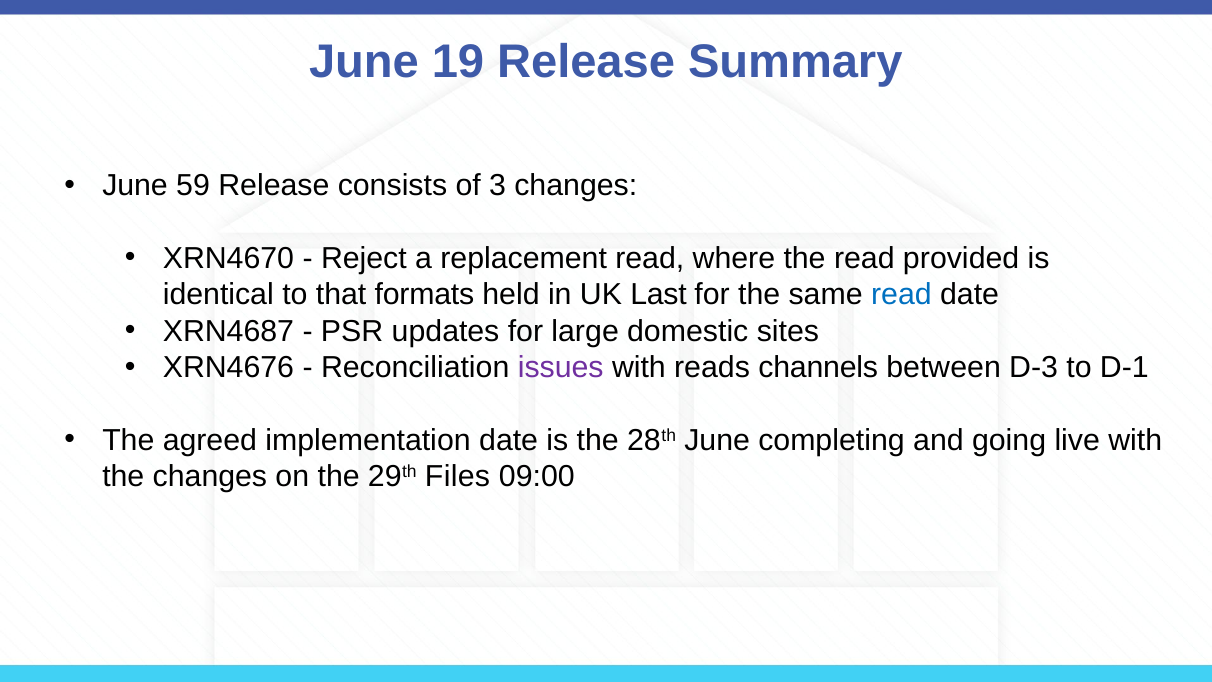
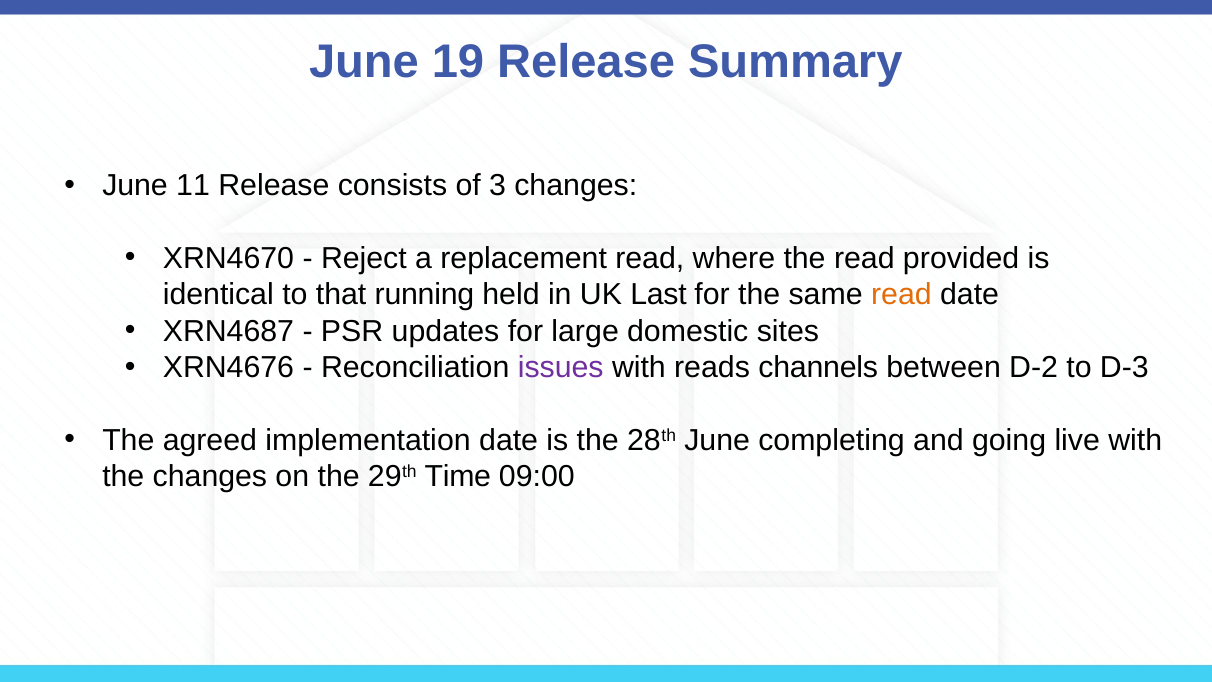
59: 59 -> 11
formats: formats -> running
read at (901, 295) colour: blue -> orange
D-3: D-3 -> D-2
D-1: D-1 -> D-3
Files: Files -> Time
